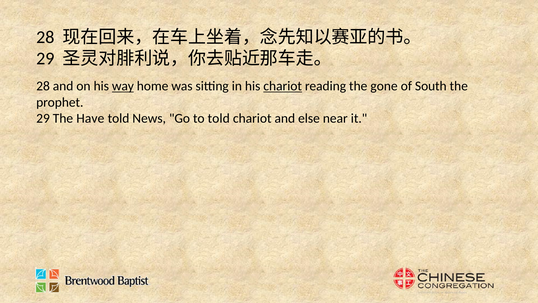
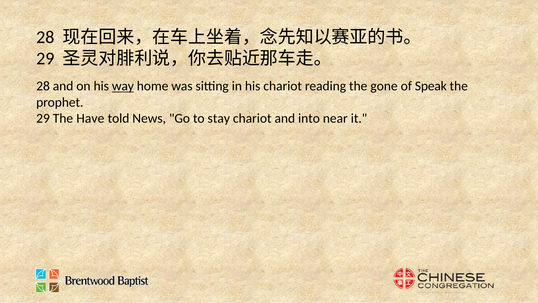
chariot at (283, 86) underline: present -> none
South: South -> Speak
to told: told -> stay
else: else -> into
